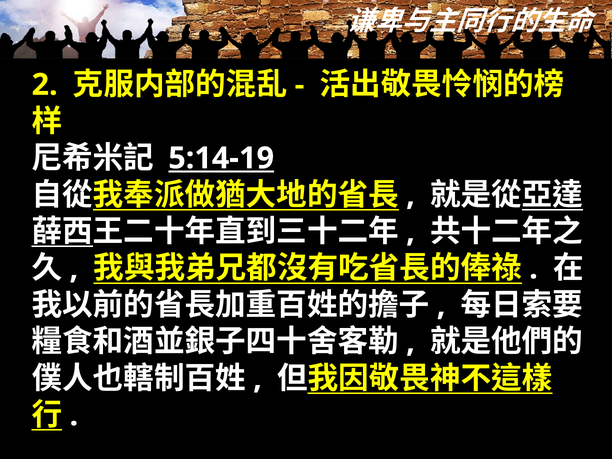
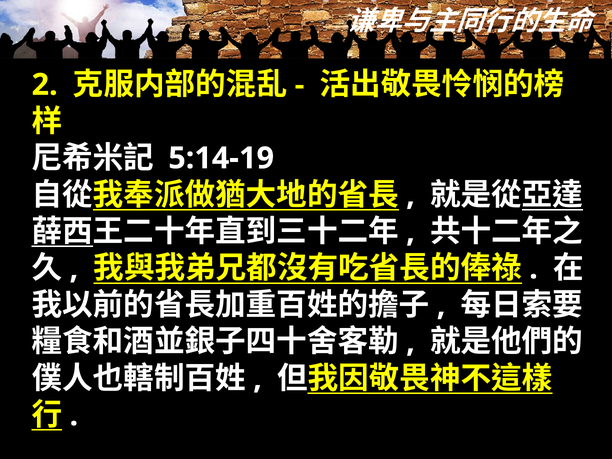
5:14-19 underline: present -> none
